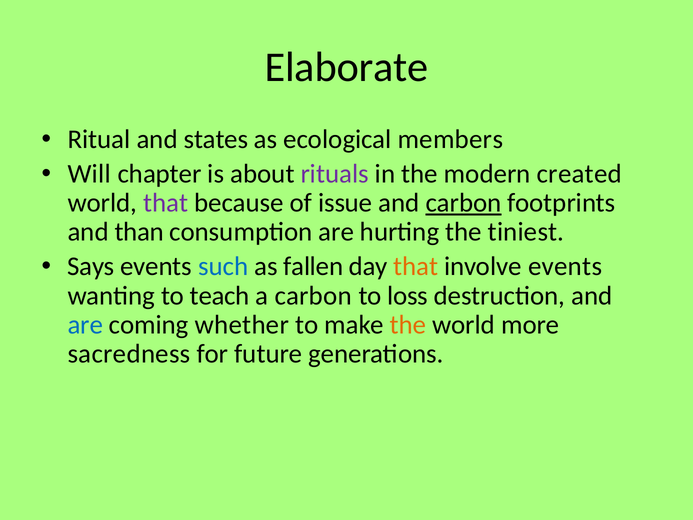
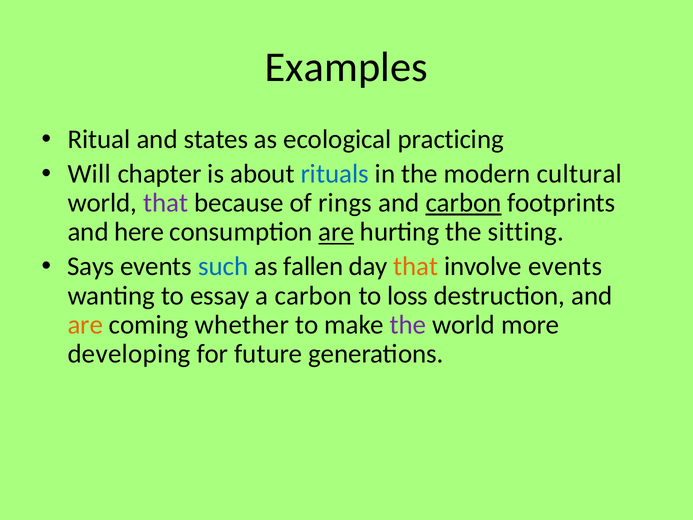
Elaborate: Elaborate -> Examples
members: members -> practicing
rituals colour: purple -> blue
created: created -> cultural
issue: issue -> rings
than: than -> here
are at (336, 232) underline: none -> present
tiniest: tiniest -> sitting
teach: teach -> essay
are at (85, 325) colour: blue -> orange
the at (408, 325) colour: orange -> purple
sacredness: sacredness -> developing
